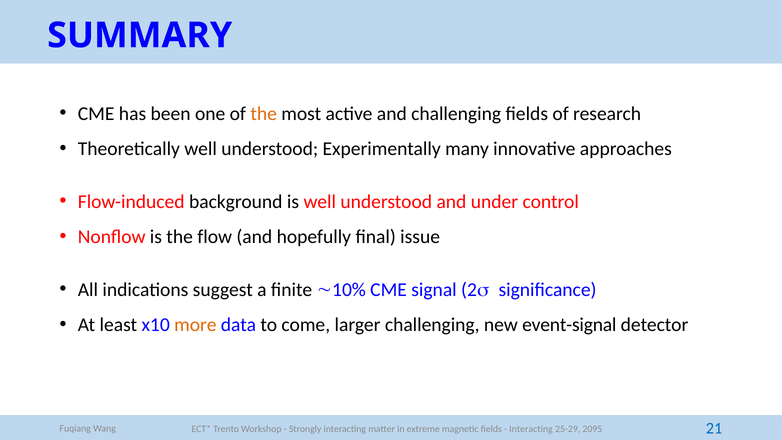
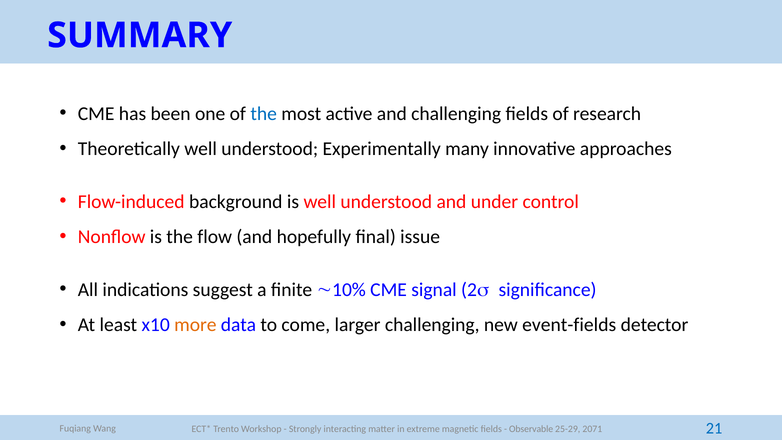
the at (264, 114) colour: orange -> blue
event-signal: event-signal -> event-fields
Interacting at (531, 429): Interacting -> Observable
2095: 2095 -> 2071
